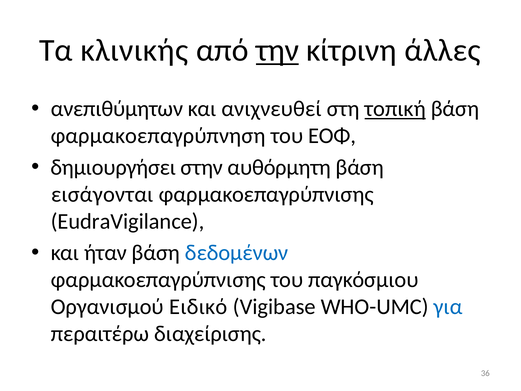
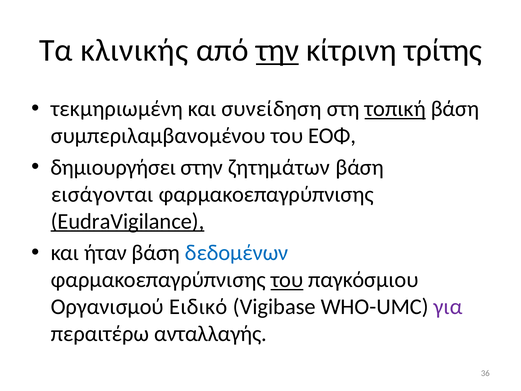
άλλες: άλλες -> τρίτης
ανεπιθύμητων: ανεπιθύμητων -> τεκμηριωμένη
ανιχνευθεί: ανιχνευθεί -> συνείδηση
φαρμακοεπαγρύπνηση: φαρμακοεπαγρύπνηση -> συμπεριλαμβανομένου
αυθόρμητη: αυθόρμητη -> ζητημάτων
EudraVigilance underline: none -> present
του at (287, 280) underline: none -> present
για colour: blue -> purple
διαχείρισης: διαχείρισης -> ανταλλαγής
